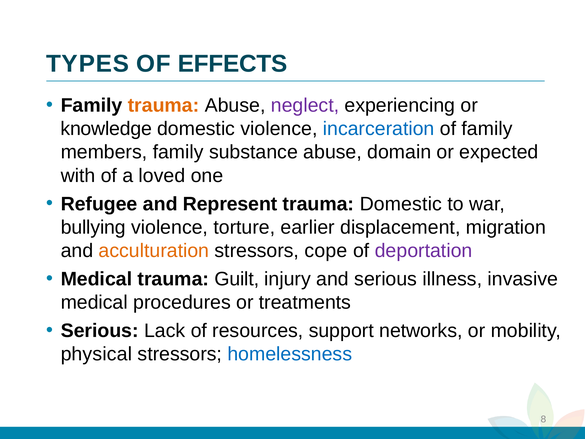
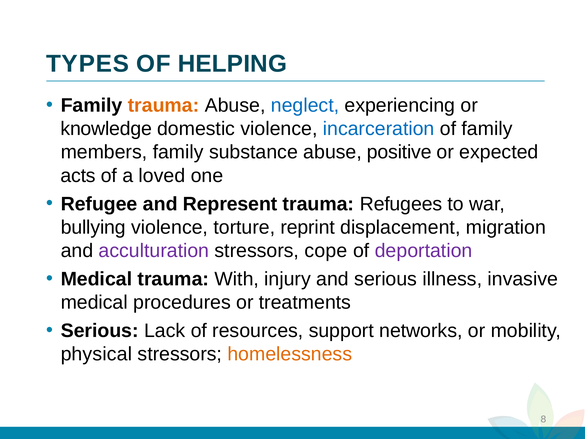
EFFECTS: EFFECTS -> HELPING
neglect colour: purple -> blue
domain: domain -> positive
with: with -> acts
trauma Domestic: Domestic -> Refugees
earlier: earlier -> reprint
acculturation colour: orange -> purple
Guilt: Guilt -> With
homelessness colour: blue -> orange
